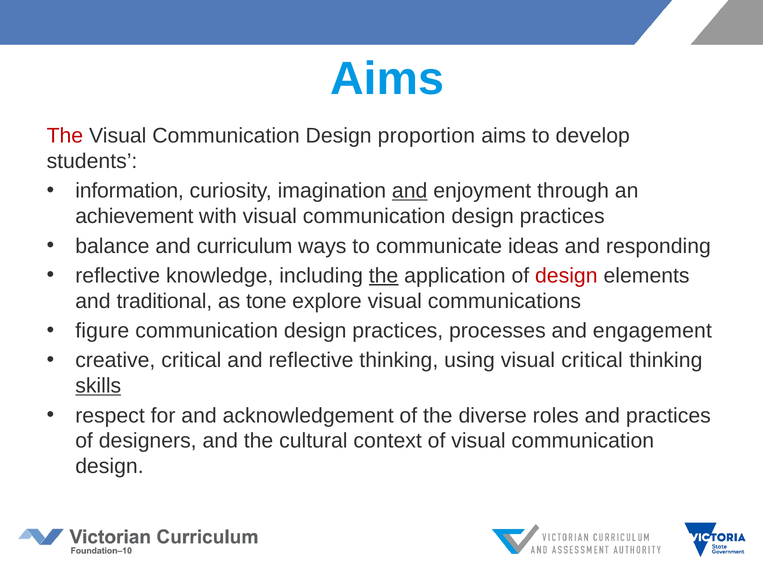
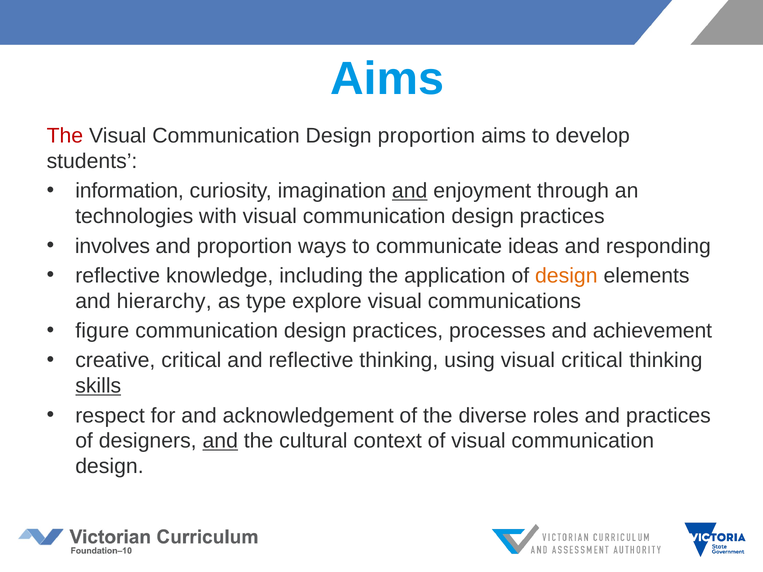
achievement: achievement -> technologies
balance: balance -> involves
and curriculum: curriculum -> proportion
the at (384, 276) underline: present -> none
design at (566, 276) colour: red -> orange
traditional: traditional -> hierarchy
tone: tone -> type
engagement: engagement -> achievement
and at (220, 441) underline: none -> present
